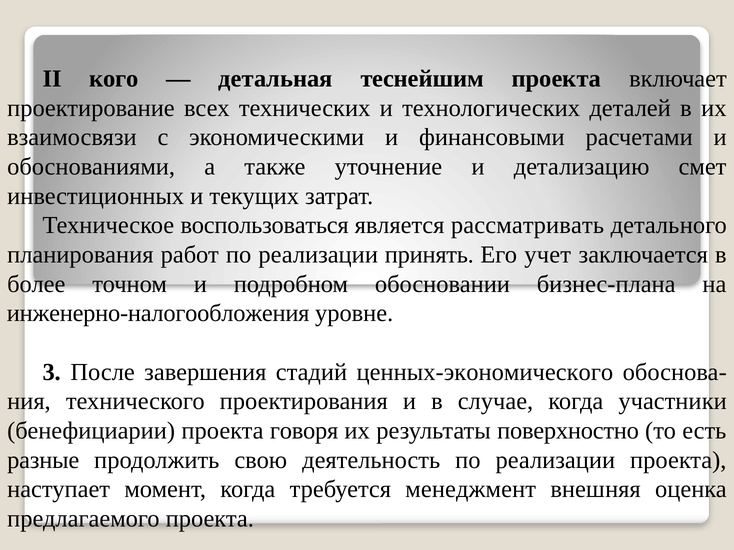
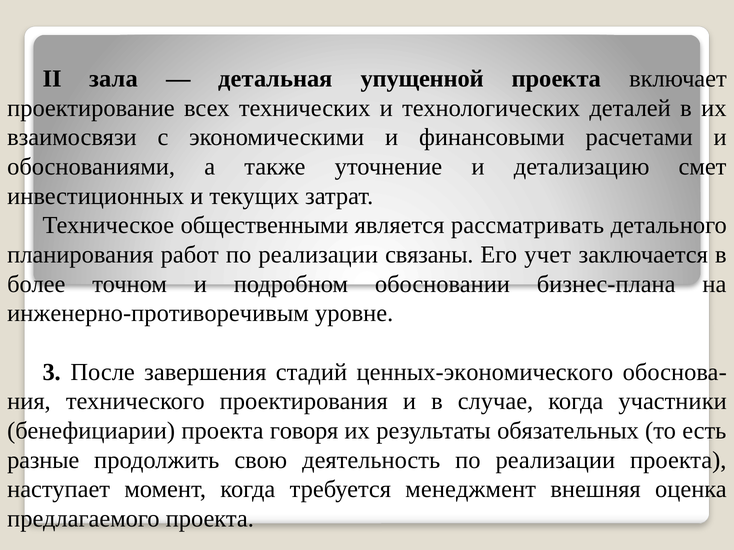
кого: кого -> зала
теснейшим: теснейшим -> упущенной
воспользоваться: воспользоваться -> общественными
принять: принять -> связаны
инженерно-налогообложения: инженерно-налогообложения -> инженерно-противоречивым
поверхностно: поверхностно -> обязательных
